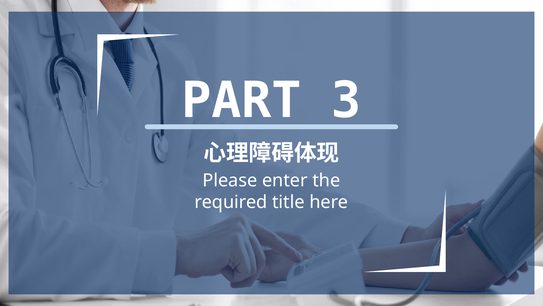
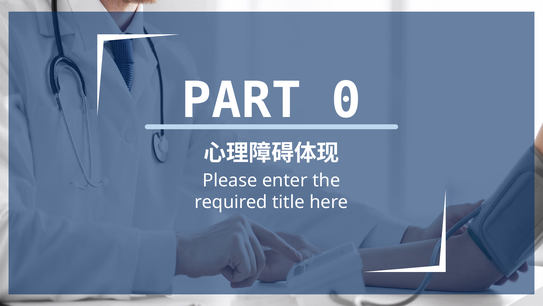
3: 3 -> 0
